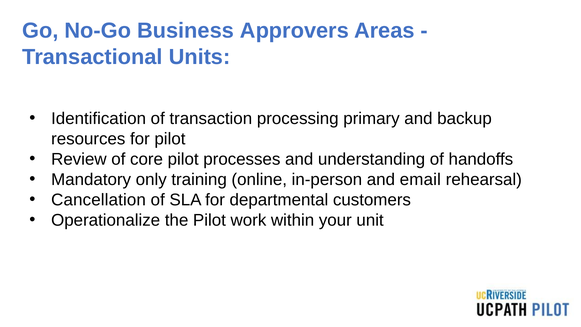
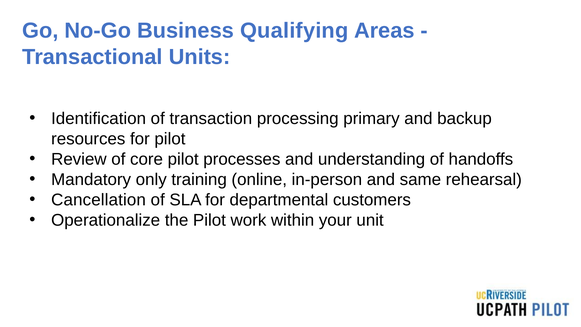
Approvers: Approvers -> Qualifying
email: email -> same
